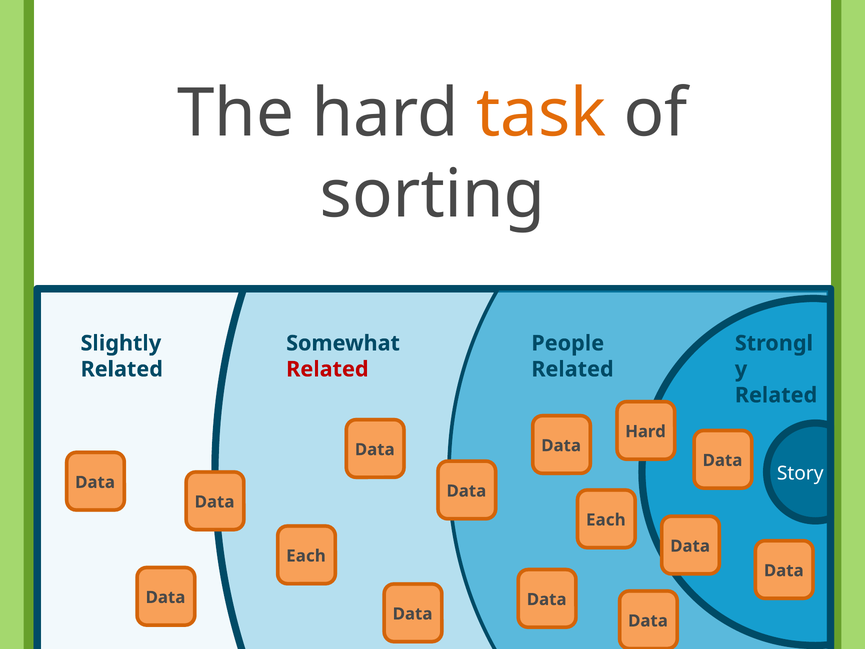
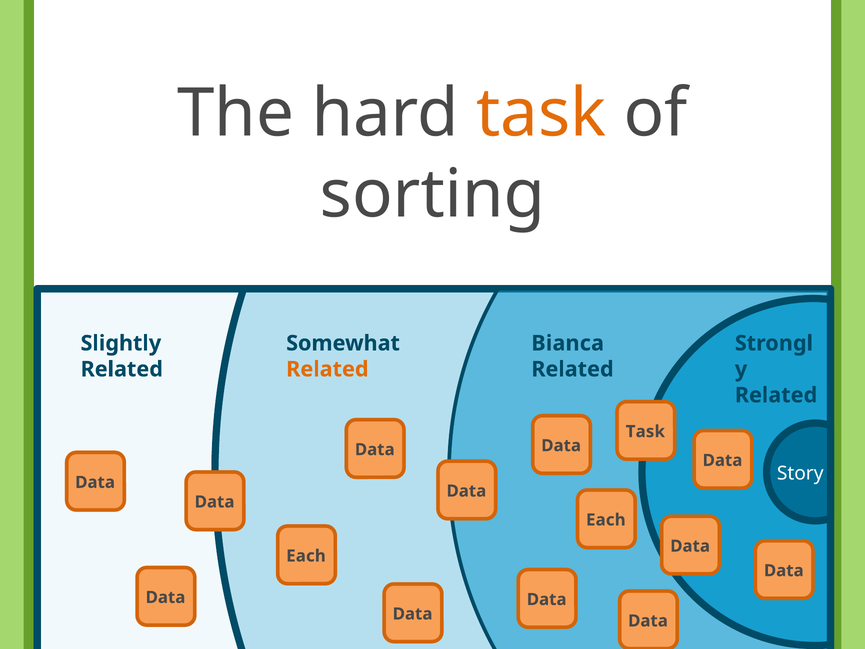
People: People -> Bianca
Related at (327, 369) colour: red -> orange
Hard at (646, 431): Hard -> Task
